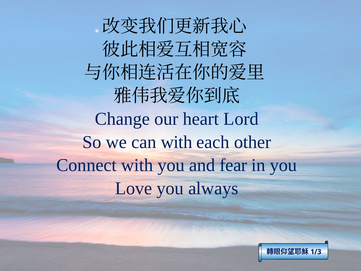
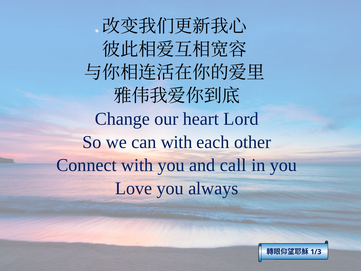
fear: fear -> call
